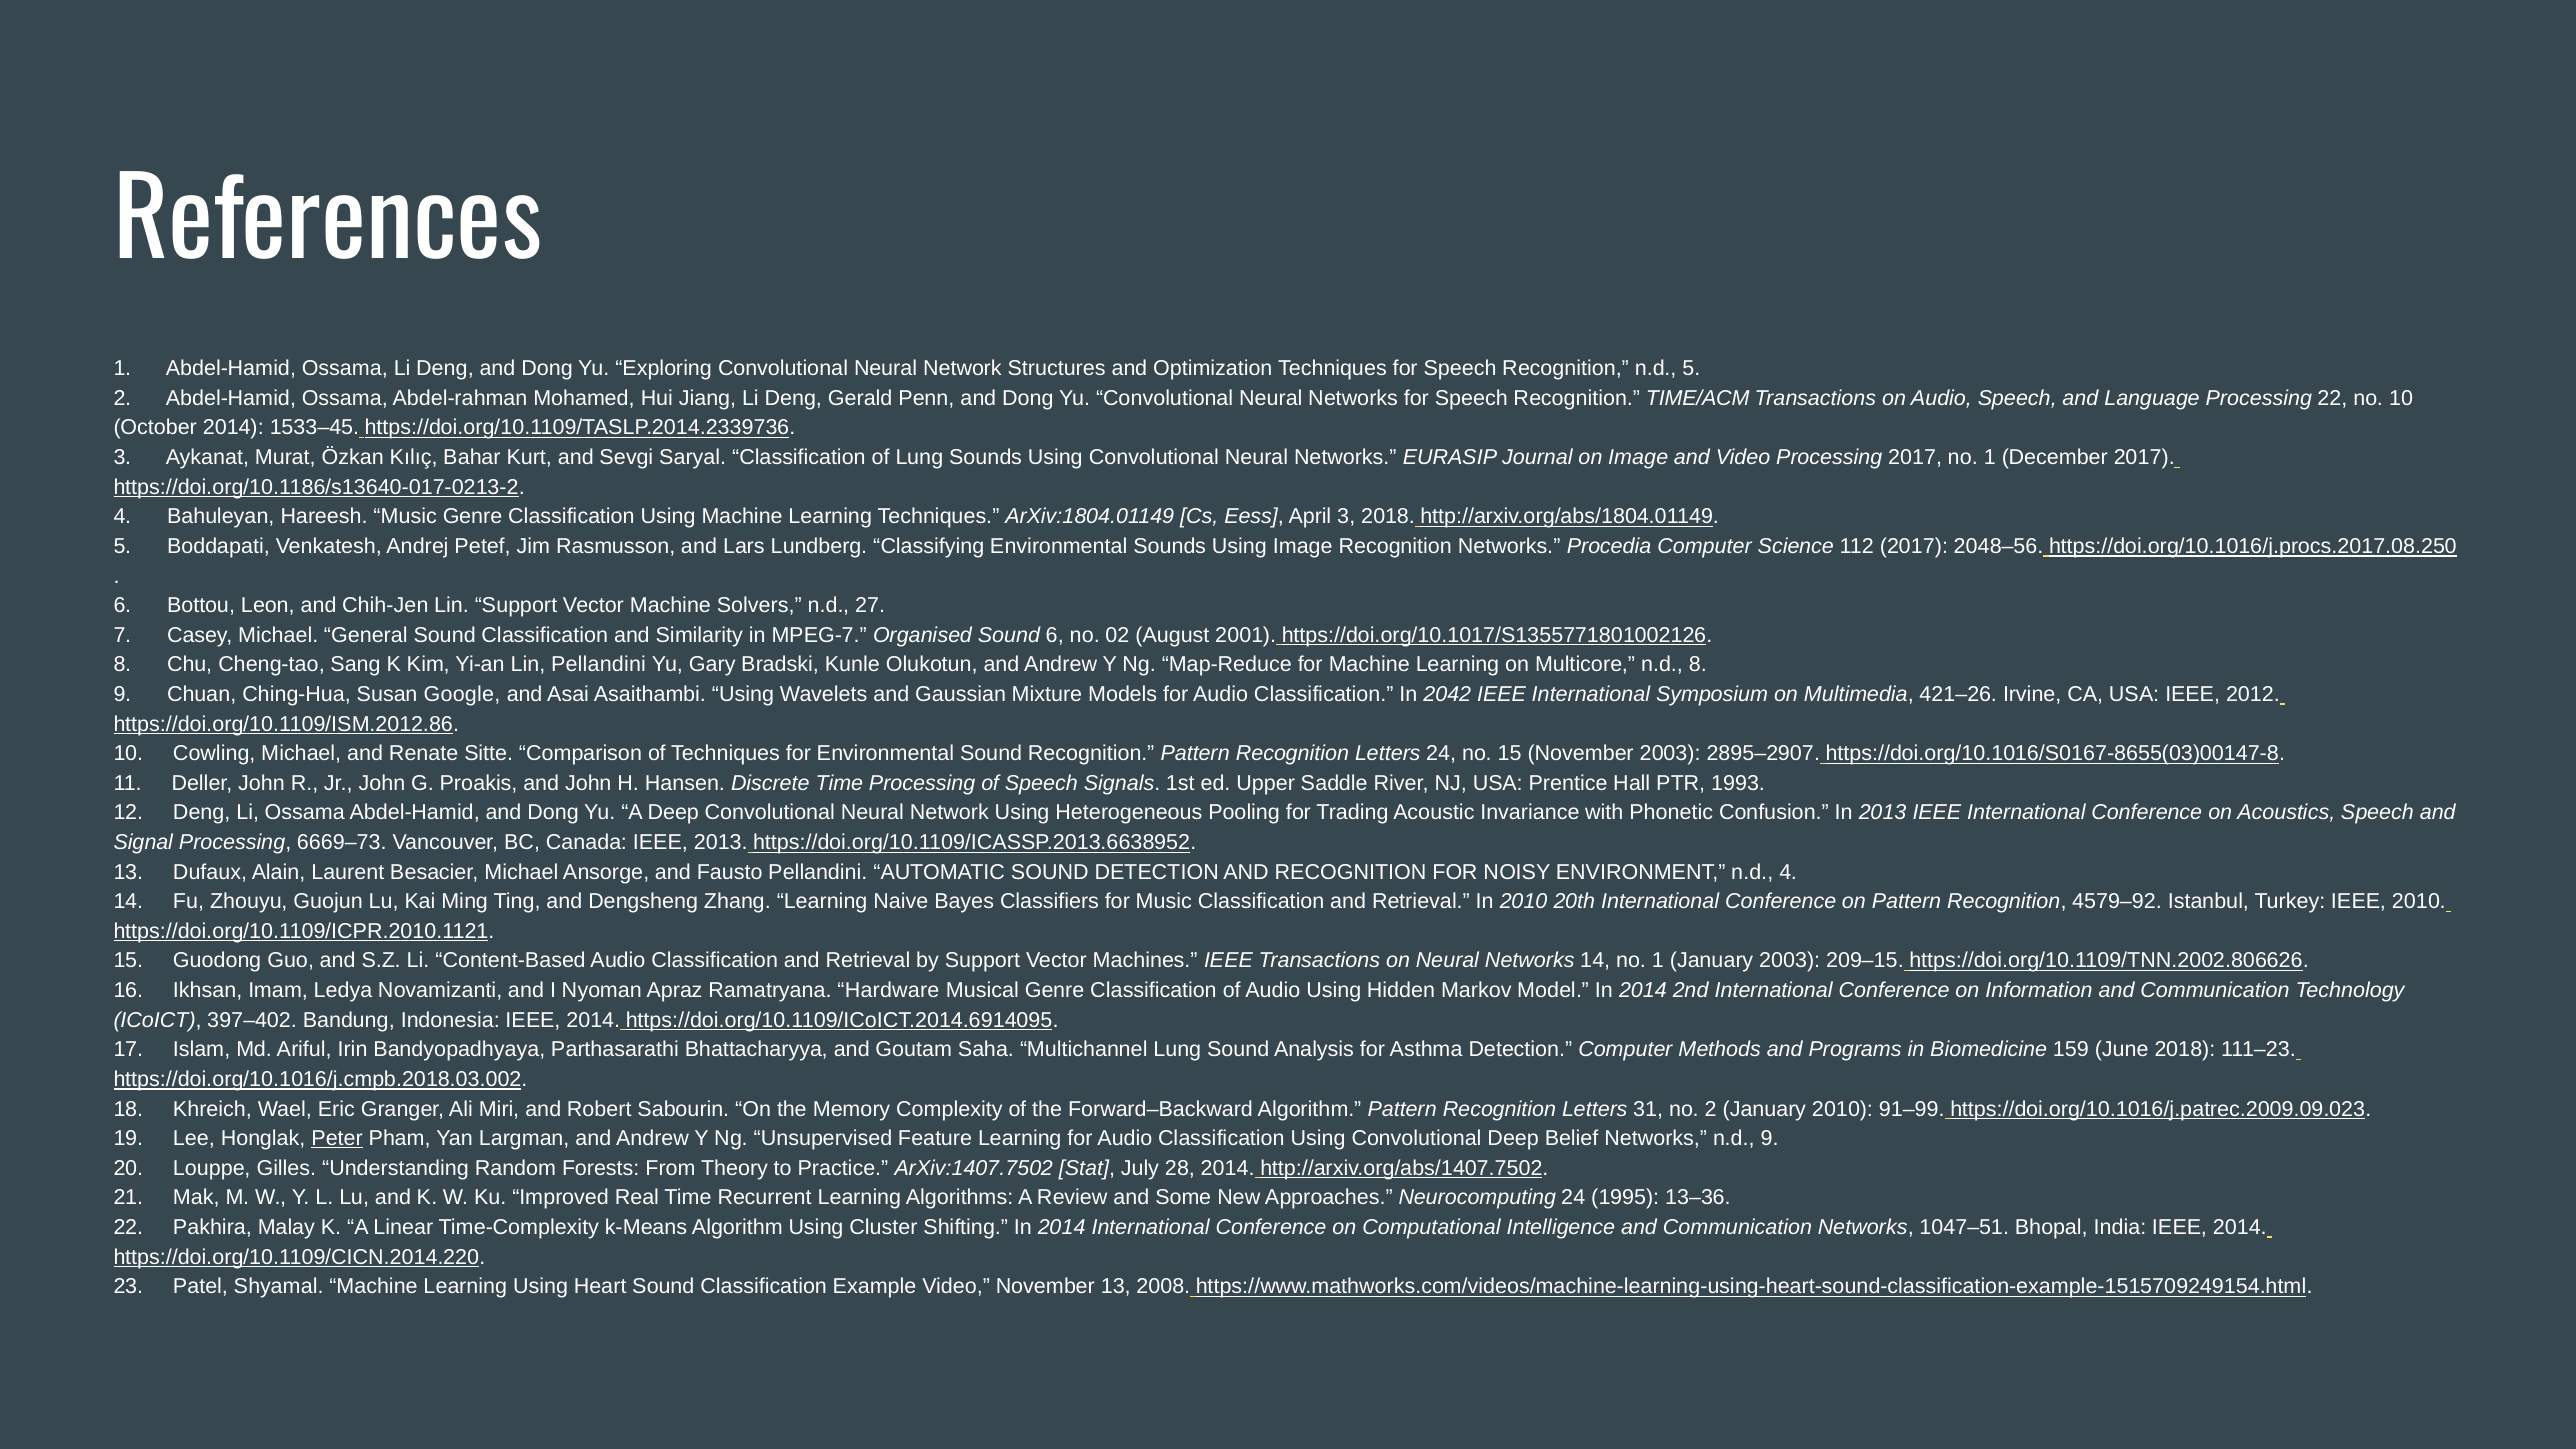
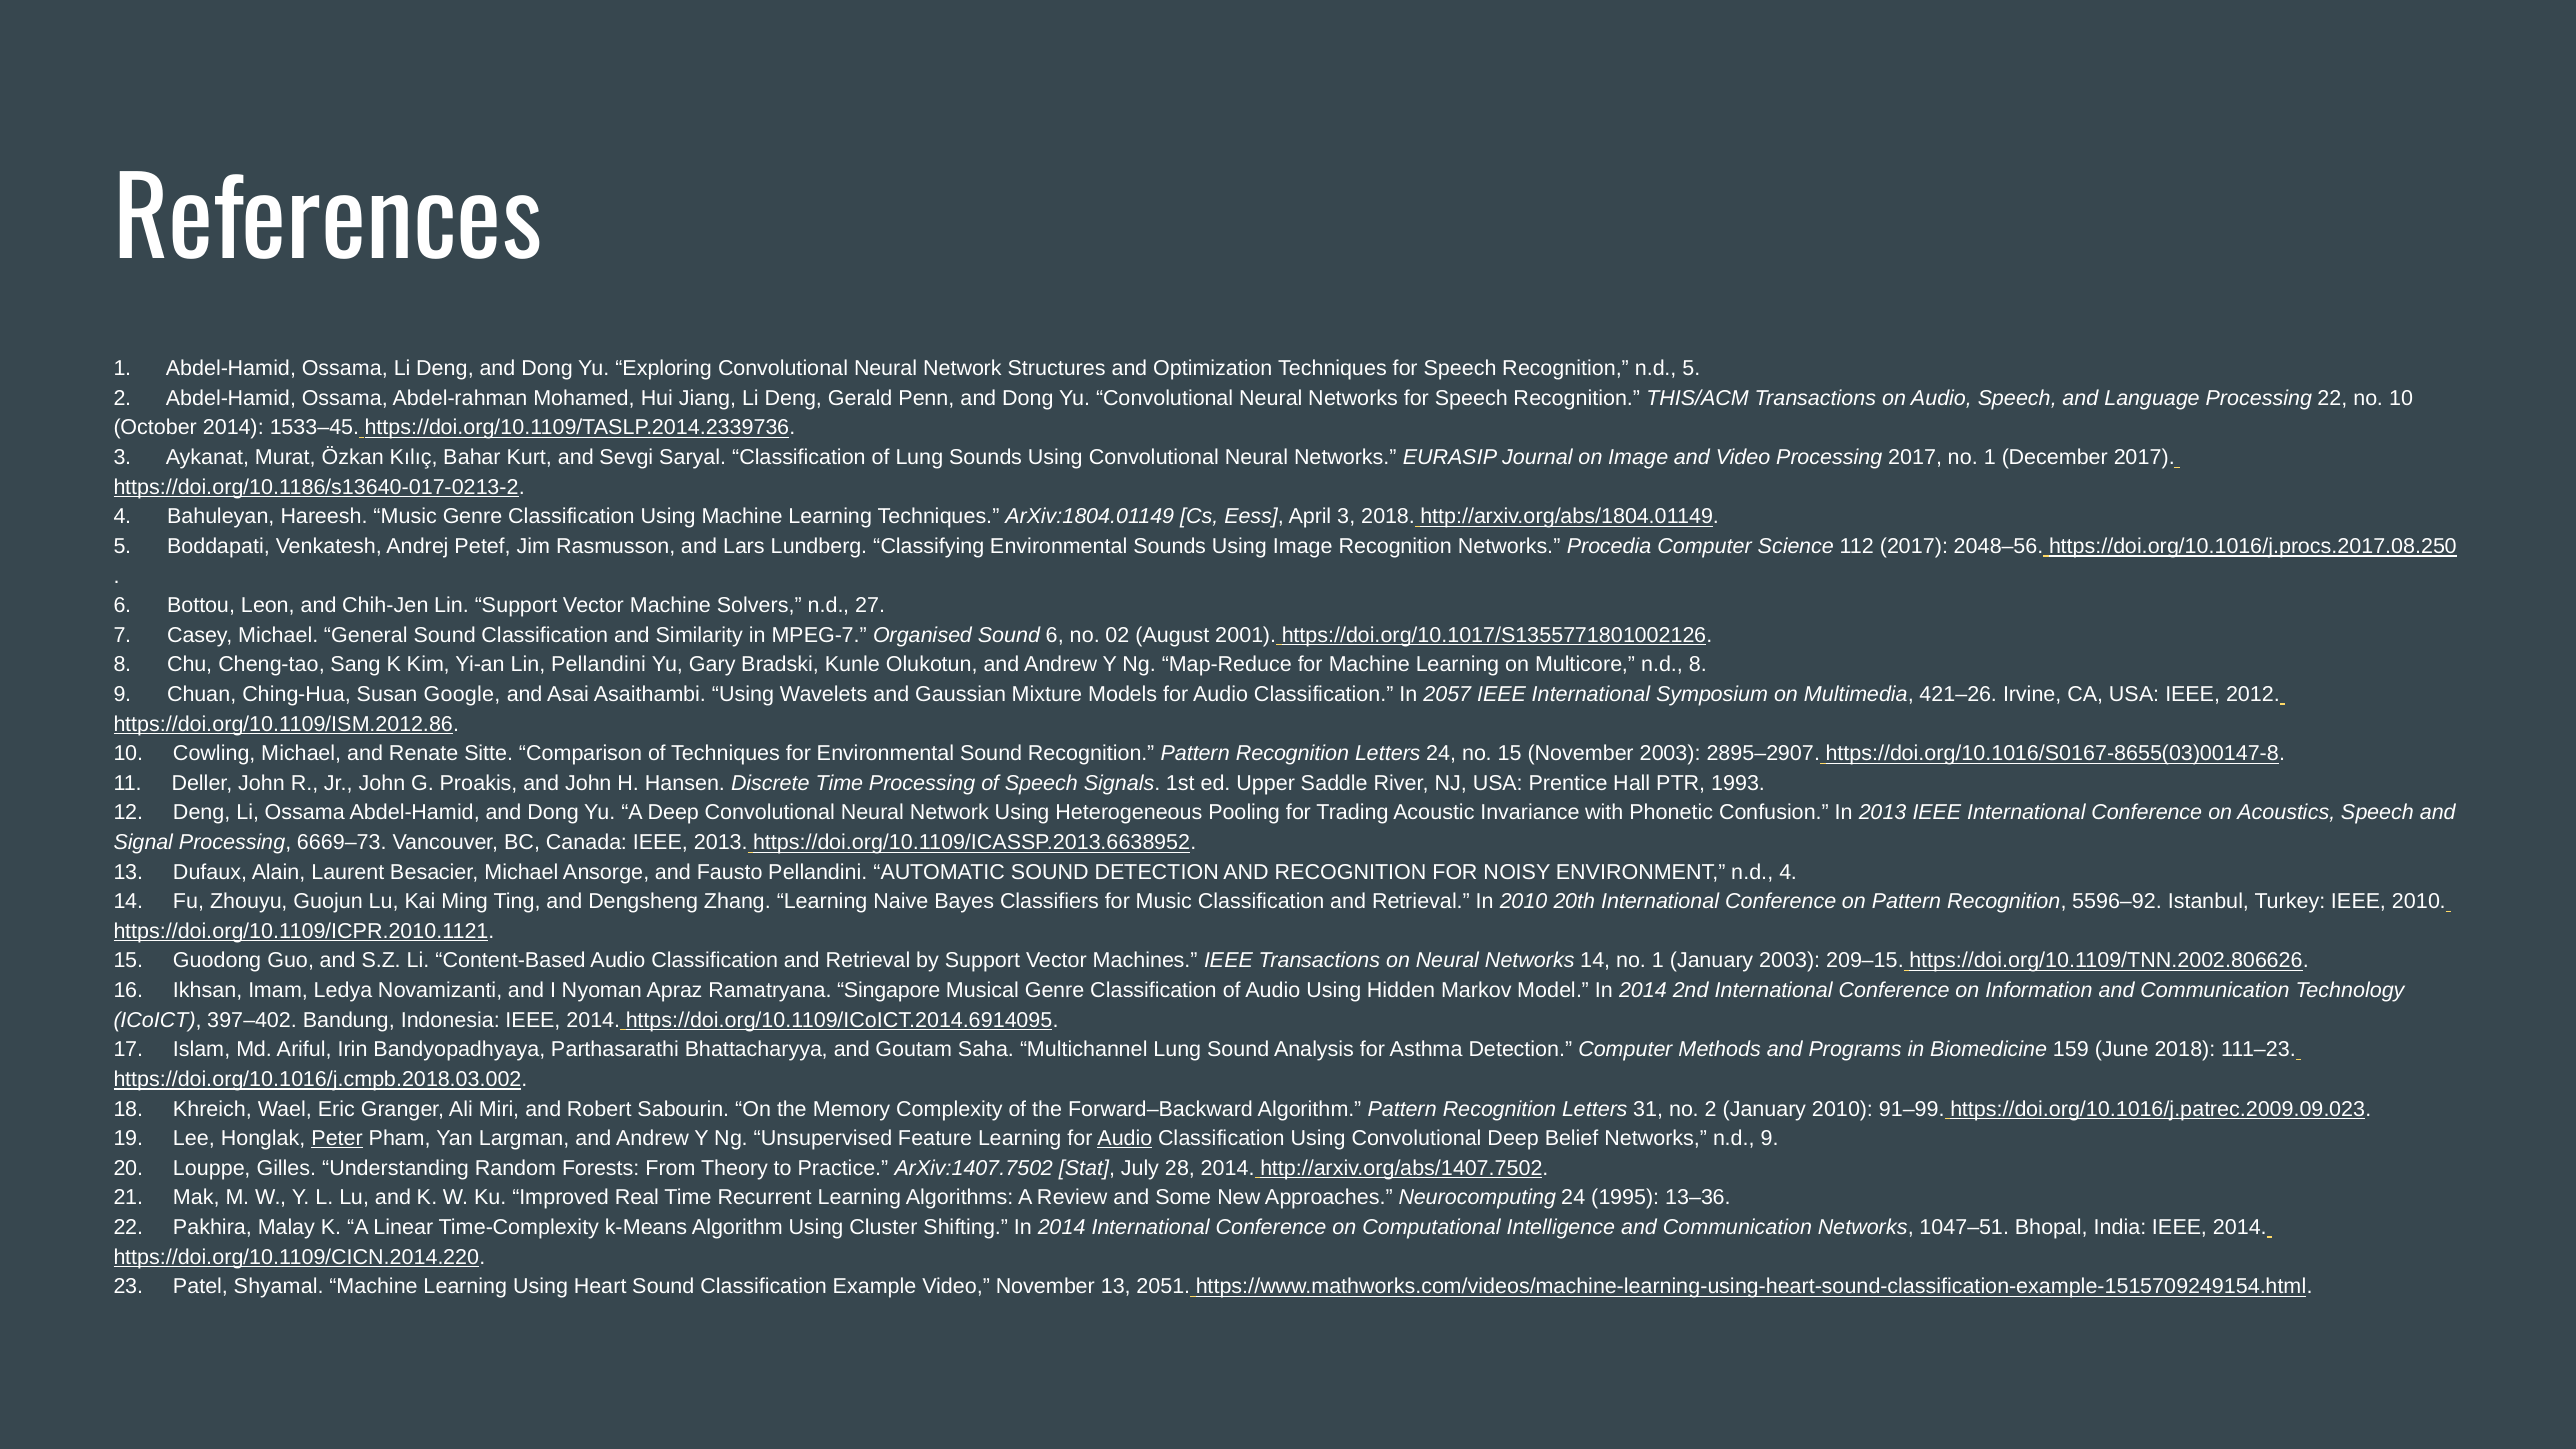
TIME/ACM: TIME/ACM -> THIS/ACM
2042: 2042 -> 2057
4579–92: 4579–92 -> 5596–92
Hardware: Hardware -> Singapore
Audio at (1125, 1139) underline: none -> present
2008: 2008 -> 2051
